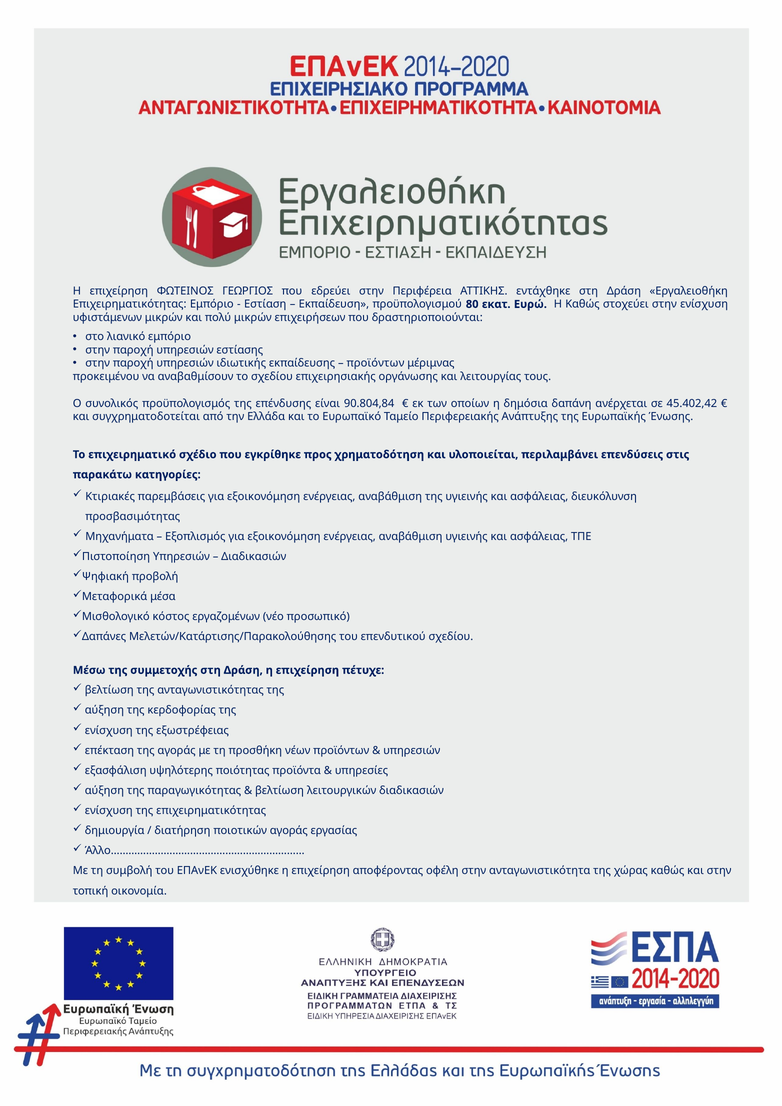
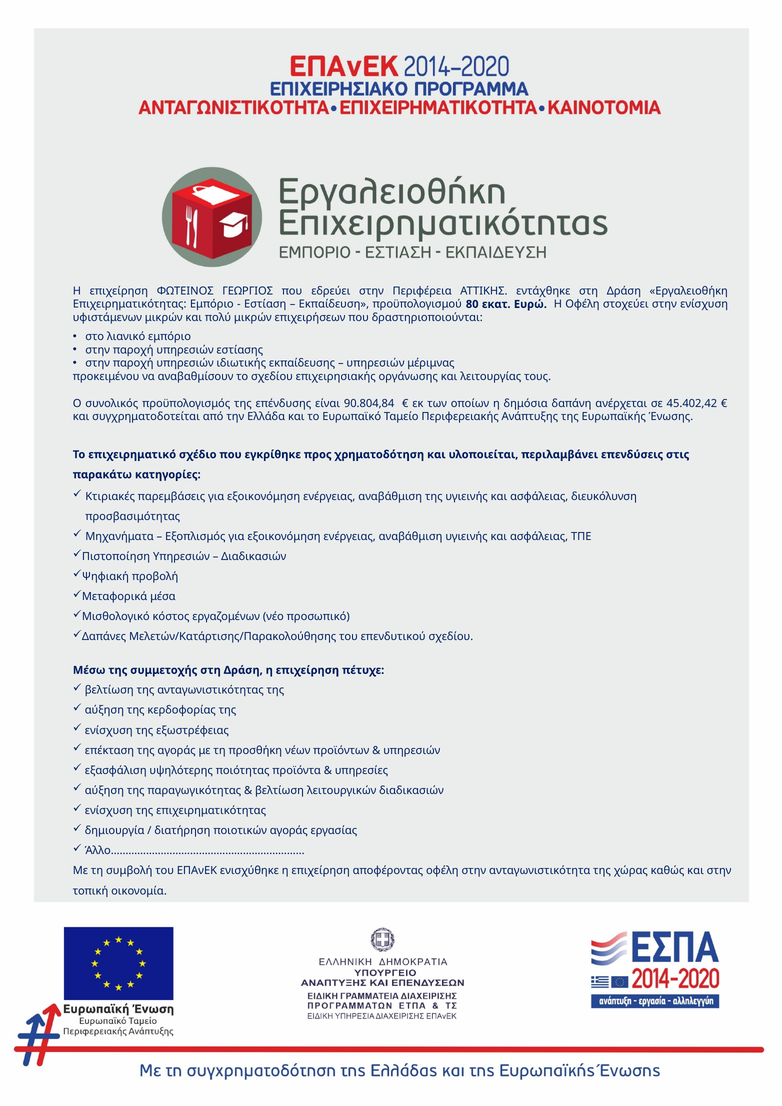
Η Καθώς: Καθώς -> Οφέλη
προϊόντων at (375, 363): προϊόντων -> υπηρεσιών
